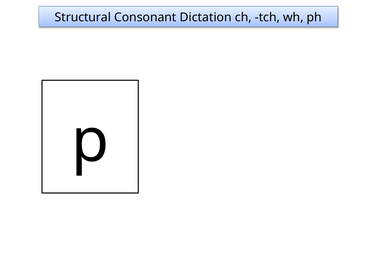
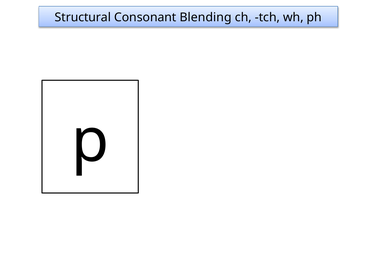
Dictation: Dictation -> Blending
